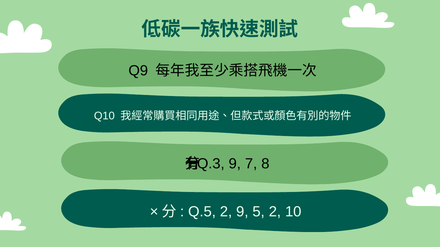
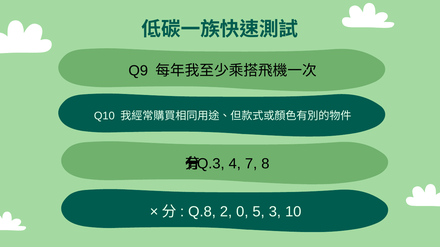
Q.3 9: 9 -> 4
Q.5: Q.5 -> Q.8
2 9: 9 -> 0
5 2: 2 -> 3
